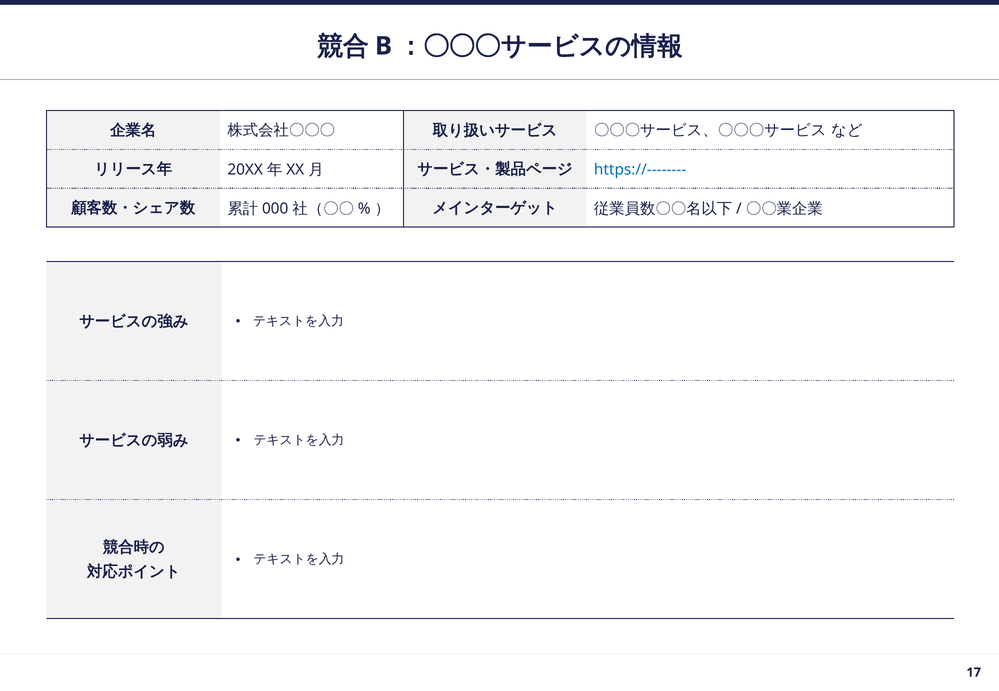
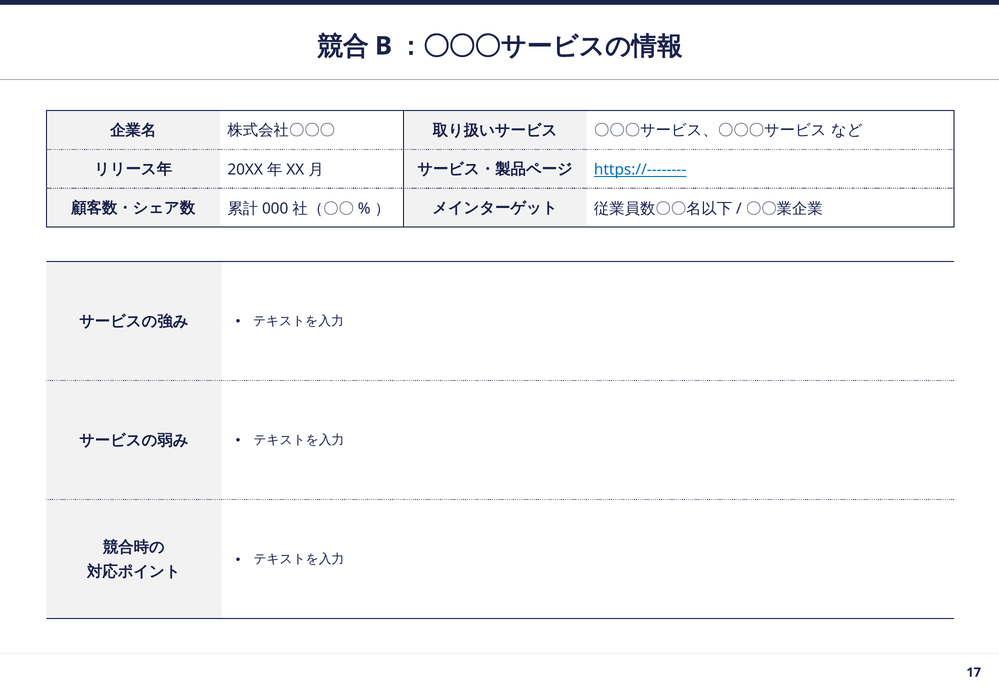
https://-------- underline: none -> present
